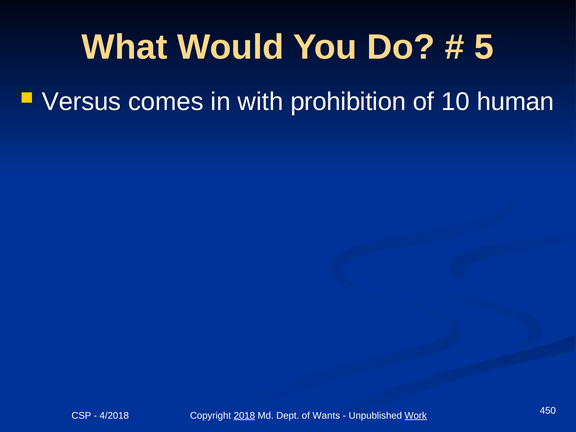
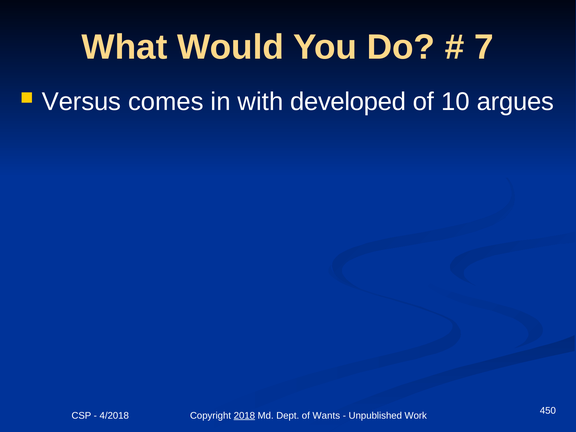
5: 5 -> 7
prohibition: prohibition -> developed
human: human -> argues
Work underline: present -> none
